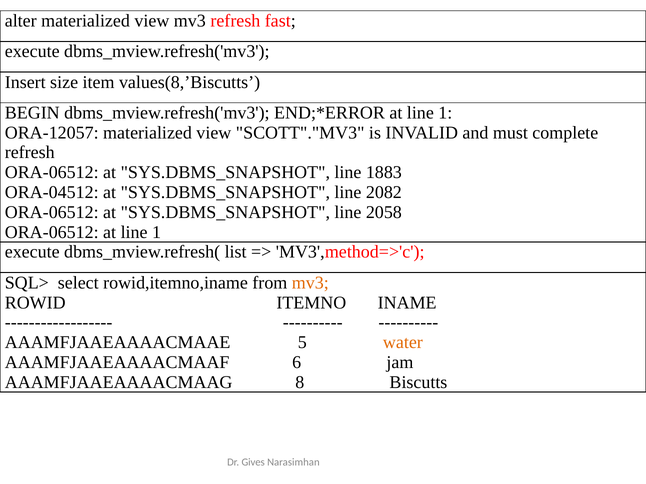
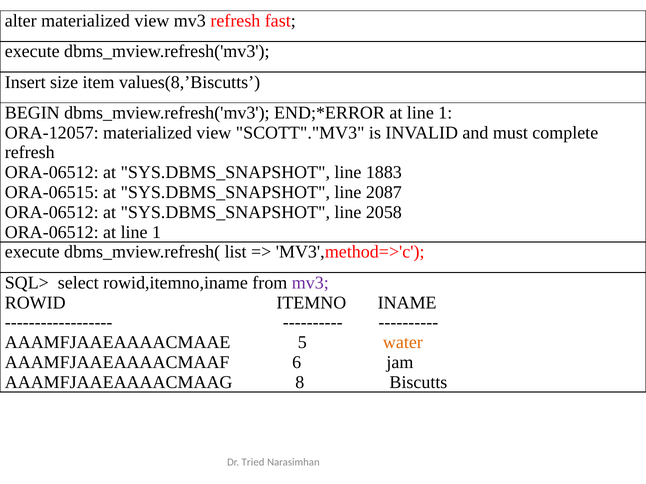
ORA-04512: ORA-04512 -> ORA-06515
2082: 2082 -> 2087
mv3 at (310, 283) colour: orange -> purple
Gives: Gives -> Tried
